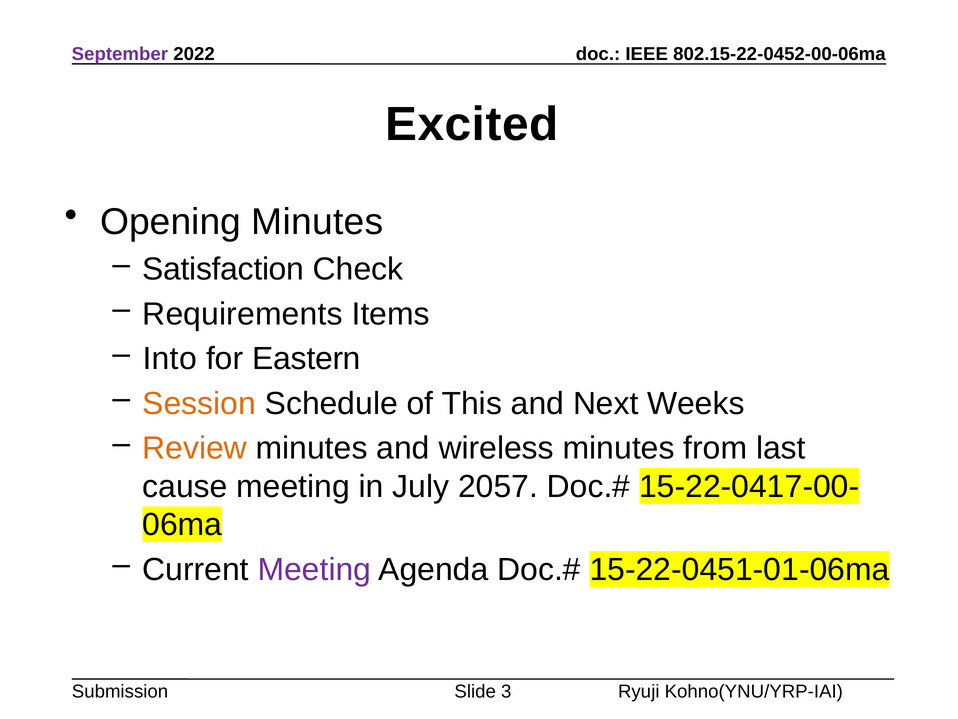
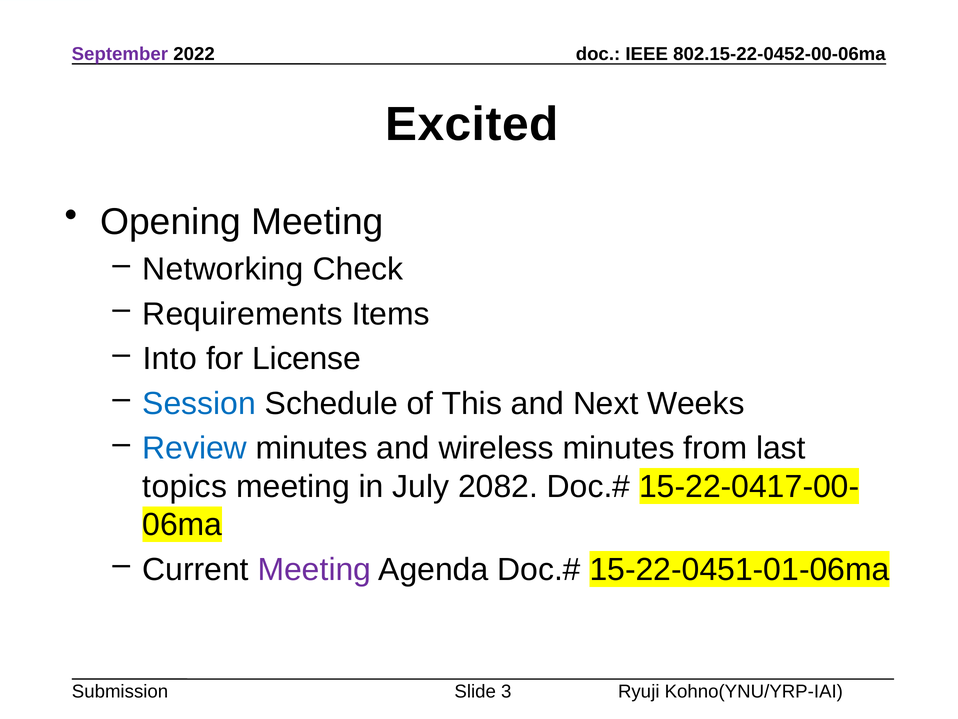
Opening Minutes: Minutes -> Meeting
Satisfaction: Satisfaction -> Networking
Eastern: Eastern -> License
Session colour: orange -> blue
Review colour: orange -> blue
cause: cause -> topics
2057: 2057 -> 2082
